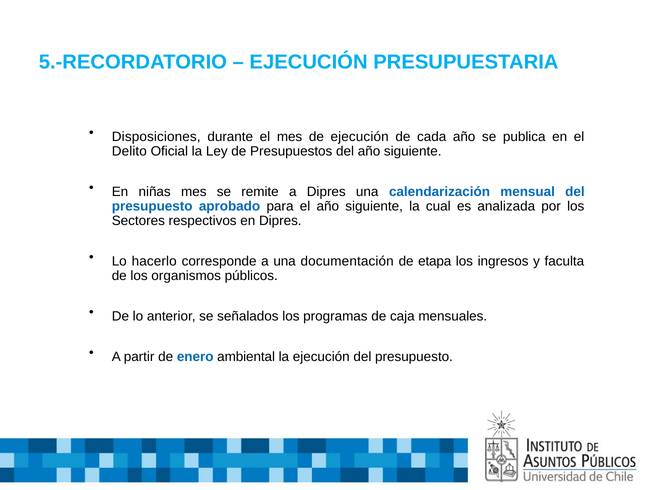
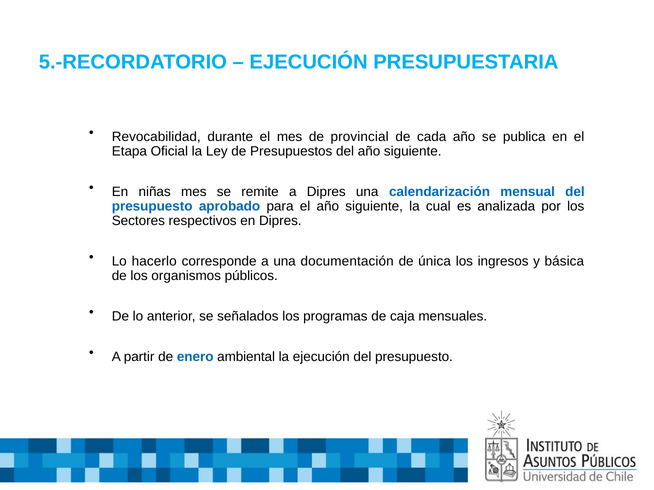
Disposiciones: Disposiciones -> Revocabilidad
de ejecución: ejecución -> provincial
Delito: Delito -> Etapa
etapa: etapa -> única
faculta: faculta -> básica
